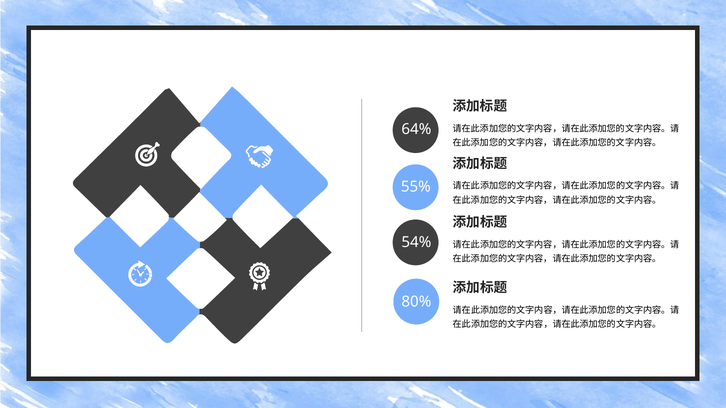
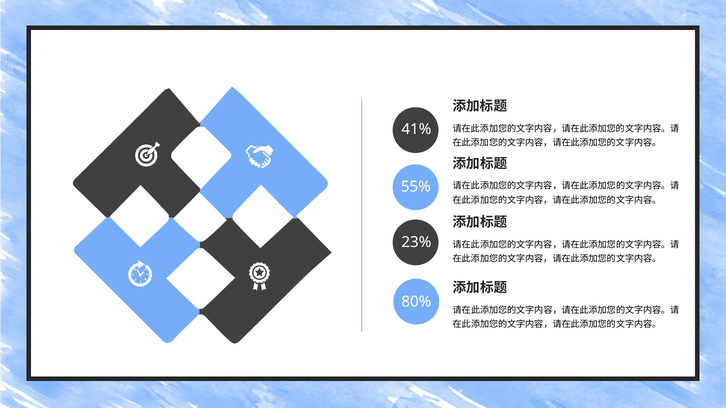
64%: 64% -> 41%
54%: 54% -> 23%
